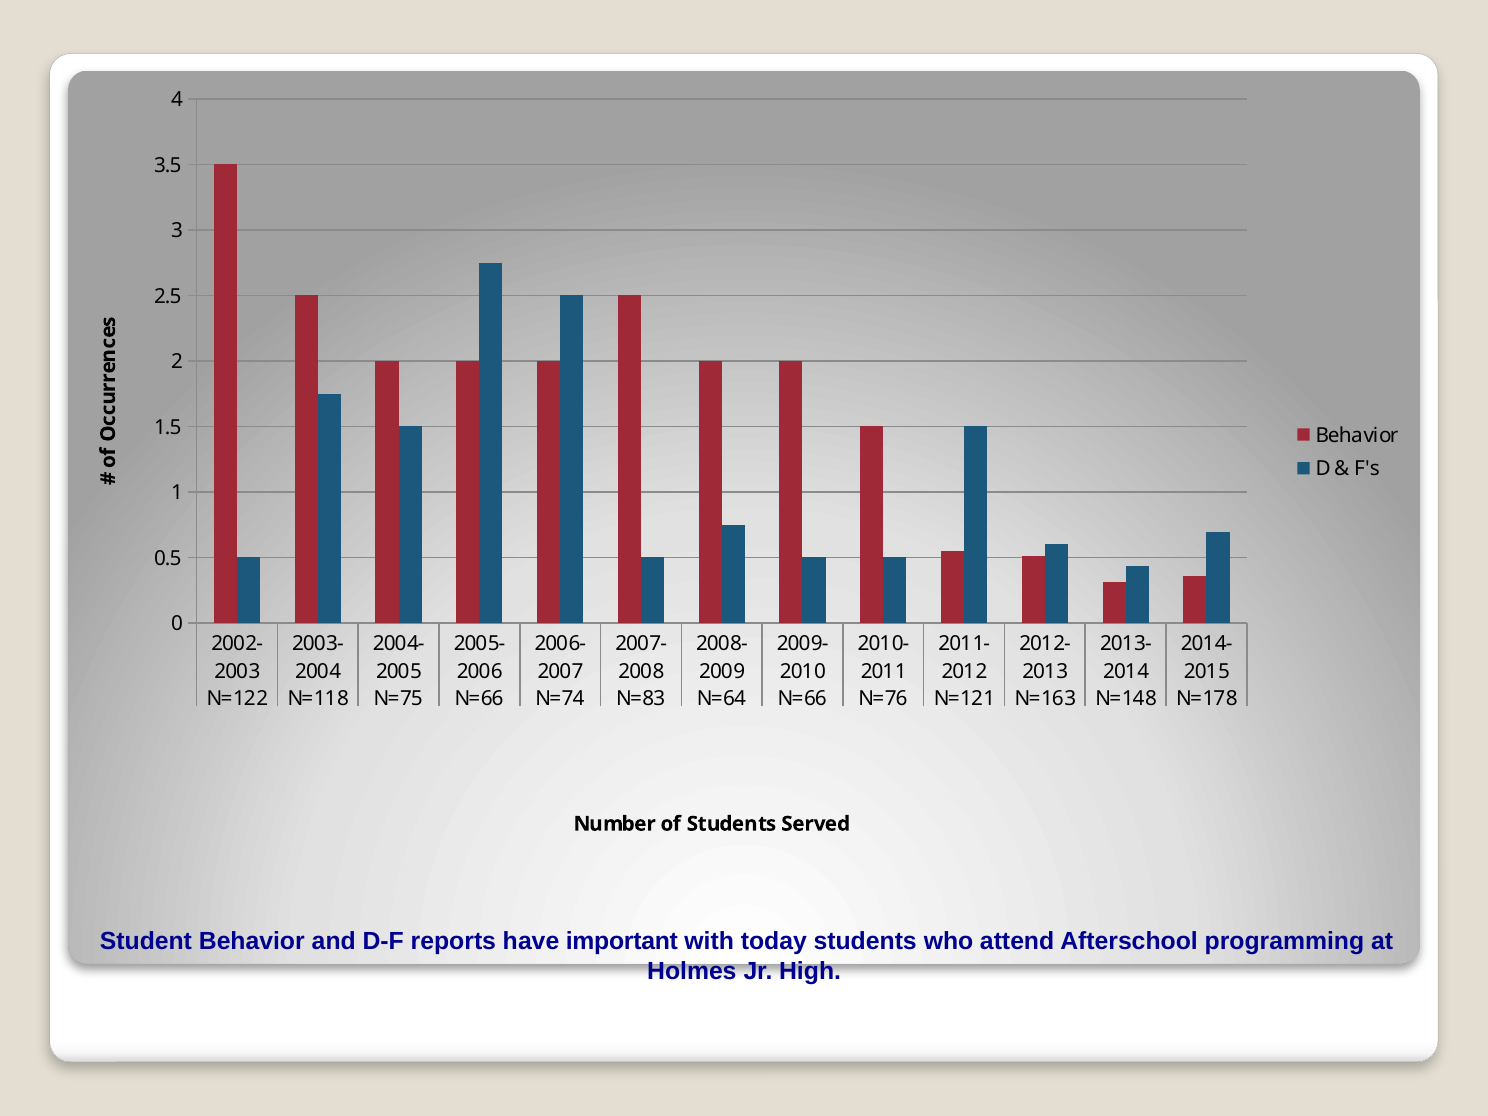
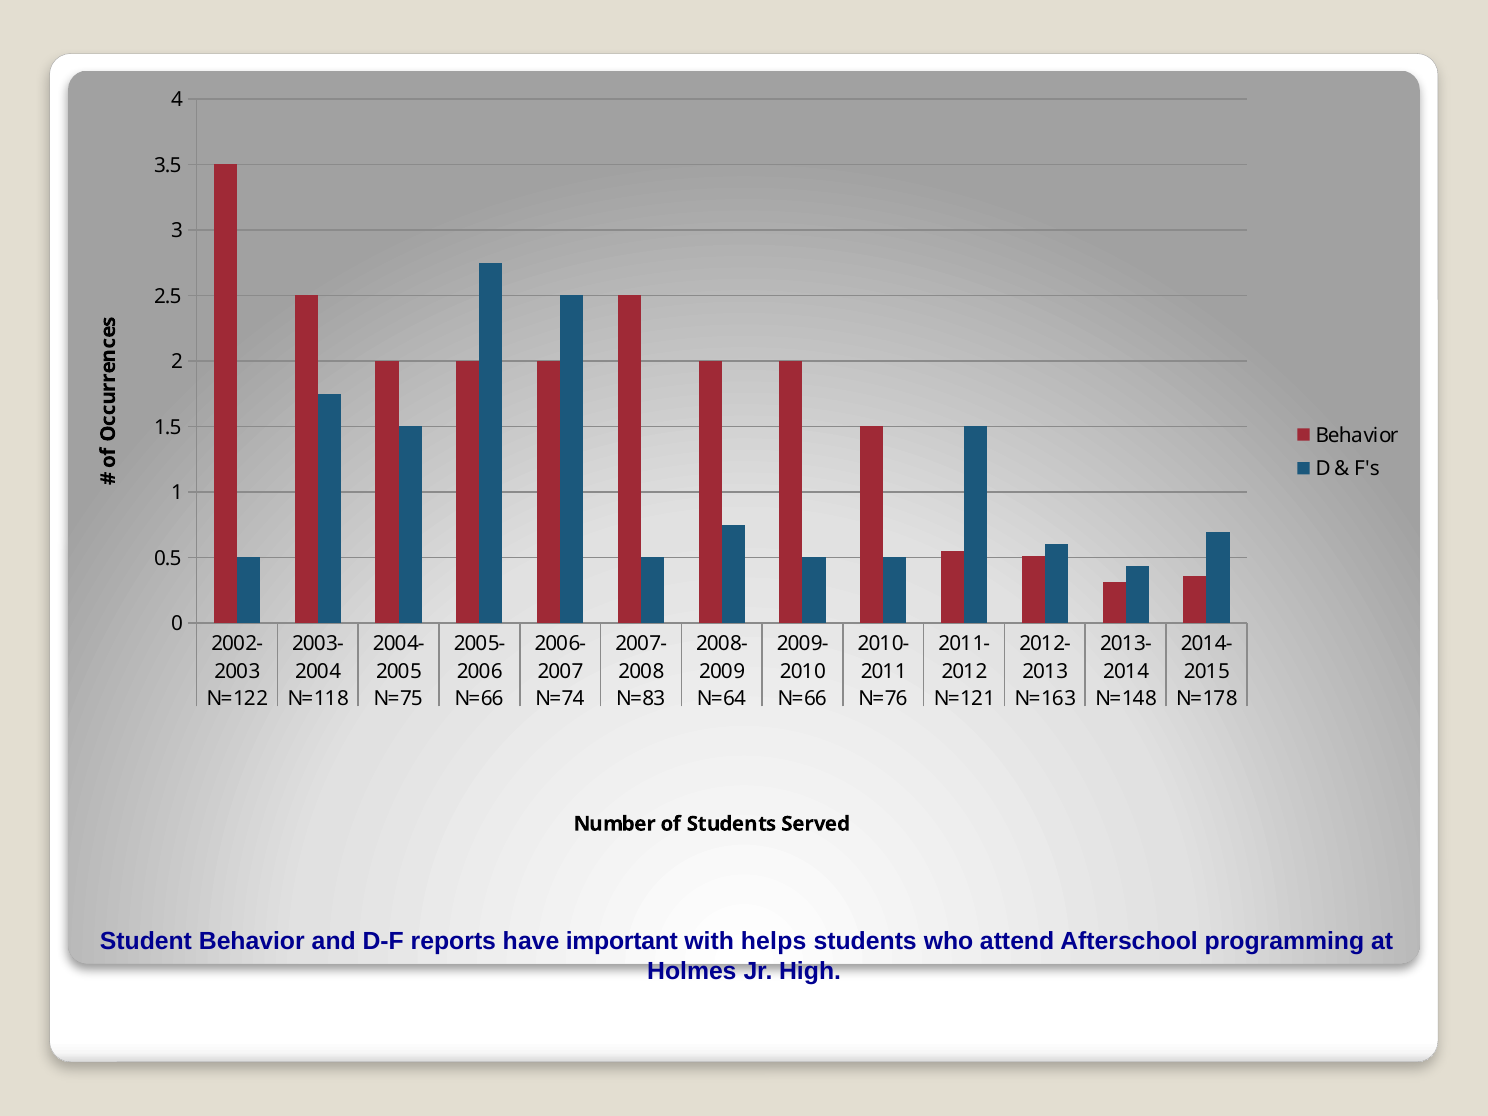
today: today -> helps
